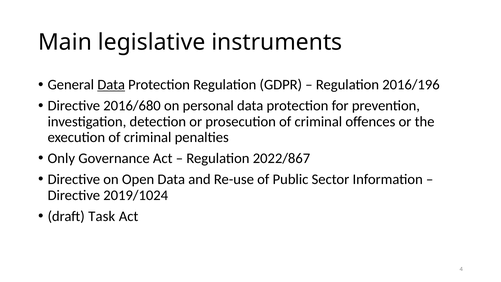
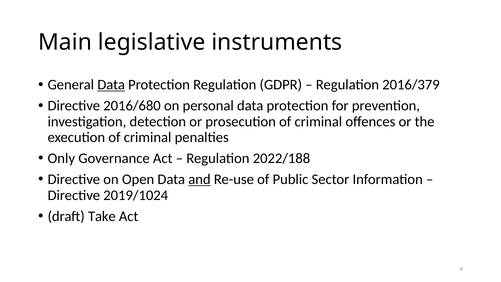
2016/196: 2016/196 -> 2016/379
2022/867: 2022/867 -> 2022/188
and underline: none -> present
Task: Task -> Take
